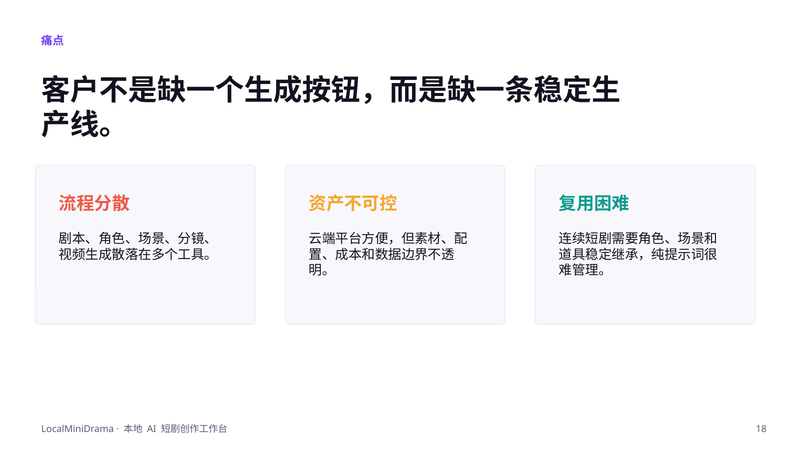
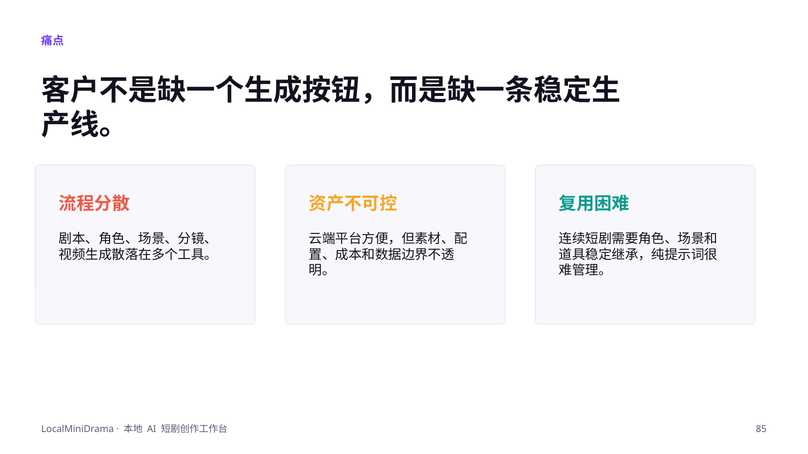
18: 18 -> 85
